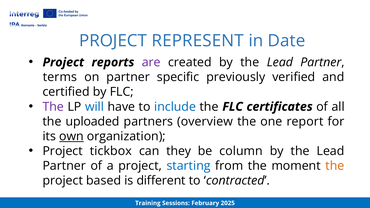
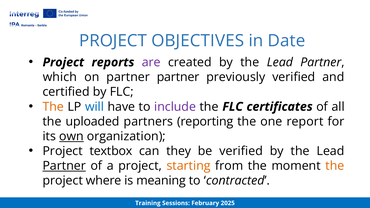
REPRESENT: REPRESENT -> OBJECTIVES
terms: terms -> which
partner specific: specific -> partner
The at (53, 107) colour: purple -> orange
include colour: blue -> purple
overview: overview -> reporting
tickbox: tickbox -> textbox
be column: column -> verified
Partner at (64, 166) underline: none -> present
starting colour: blue -> orange
based: based -> where
different: different -> meaning
